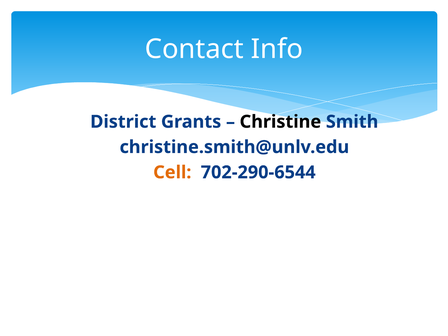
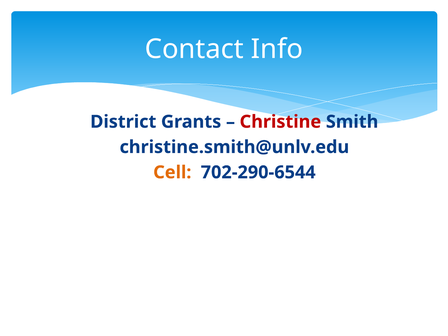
Christine colour: black -> red
